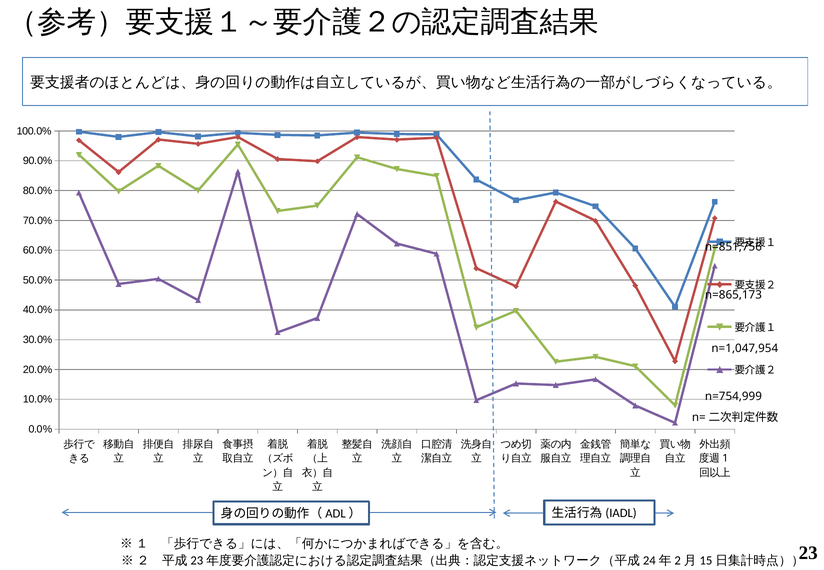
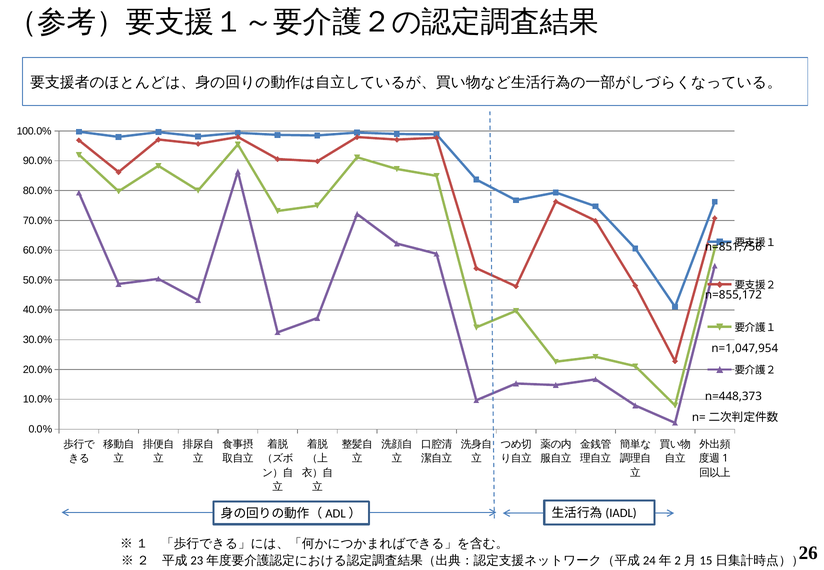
n=865,173: n=865,173 -> n=855,172
n=754,999: n=754,999 -> n=448,373
23: 23 -> 26
